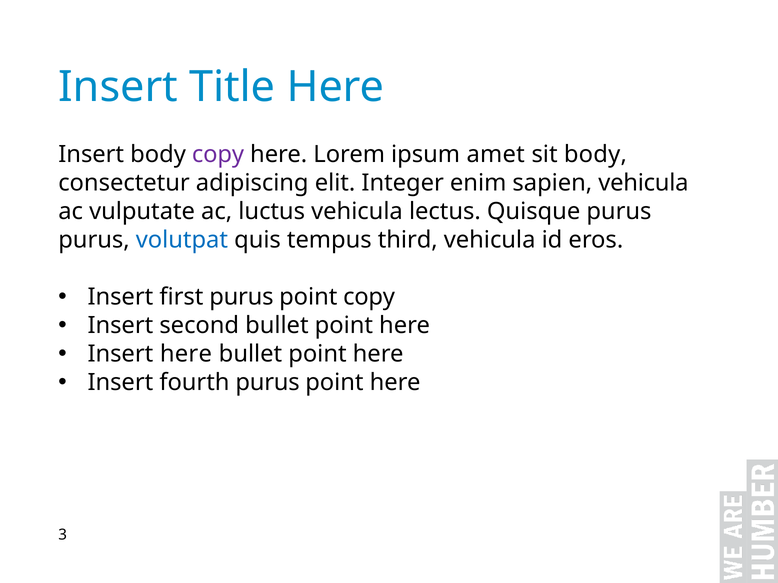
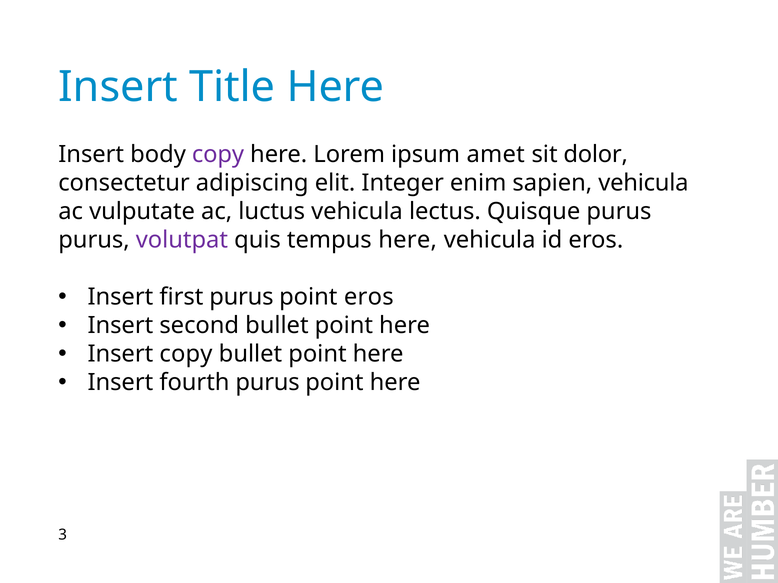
sit body: body -> dolor
volutpat colour: blue -> purple
tempus third: third -> here
point copy: copy -> eros
Insert here: here -> copy
